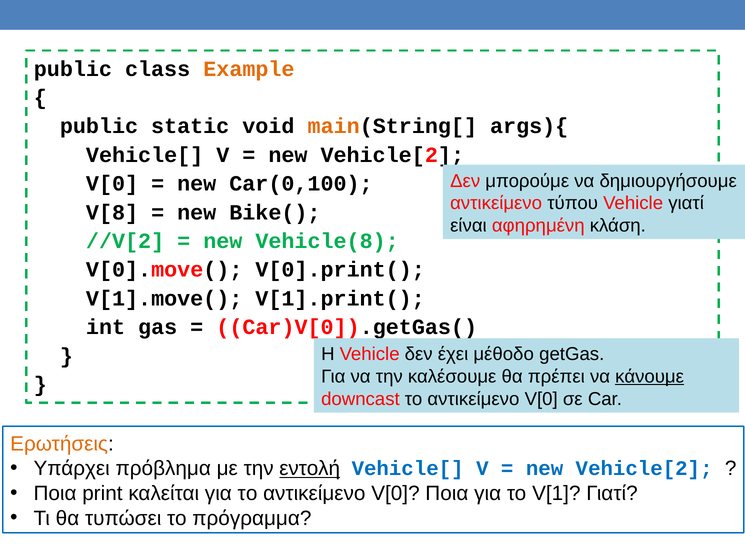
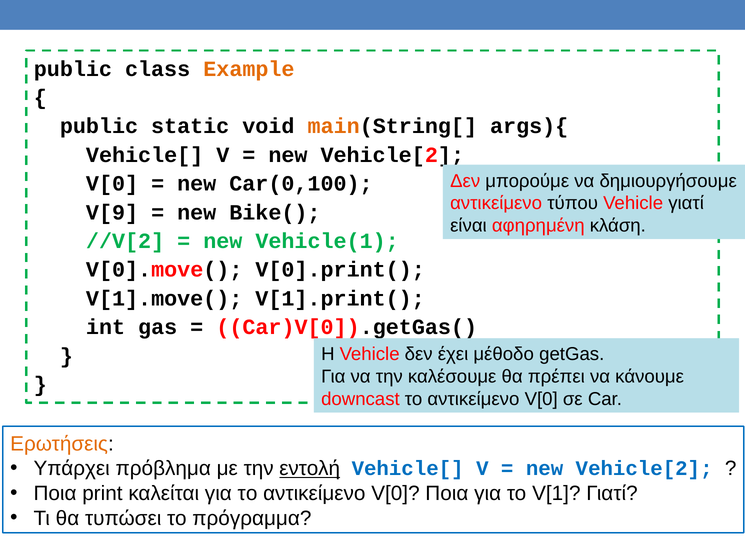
V[8: V[8 -> V[9
Vehicle(8: Vehicle(8 -> Vehicle(1
κάνουμε underline: present -> none
